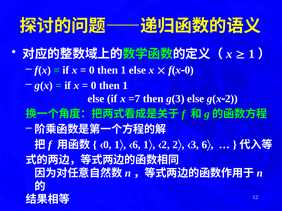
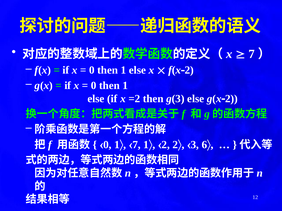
1 at (252, 54): 1 -> 7
0 at (189, 70): 0 -> 2
=7: =7 -> =2
6 at (137, 145): 6 -> 7
